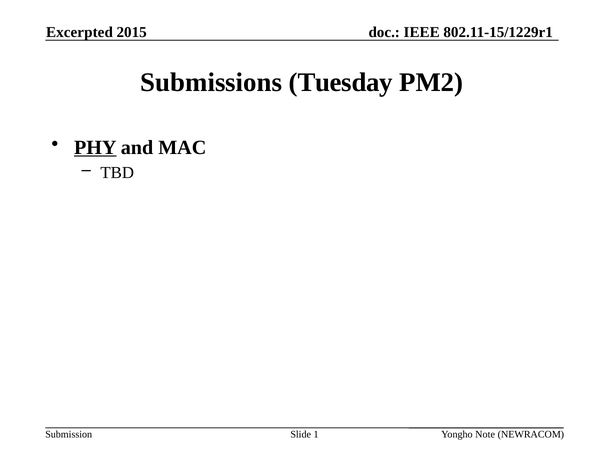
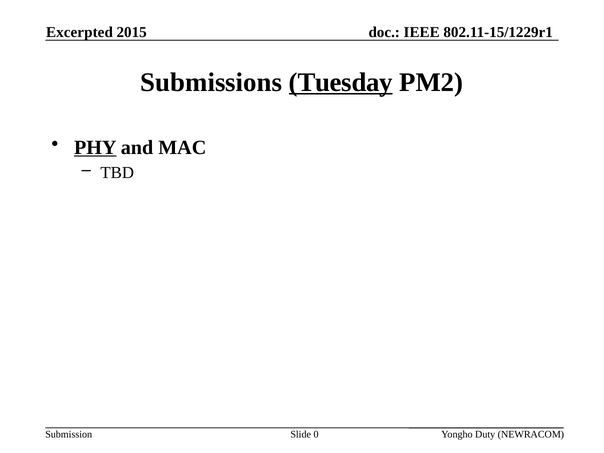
Tuesday underline: none -> present
1: 1 -> 0
Note: Note -> Duty
